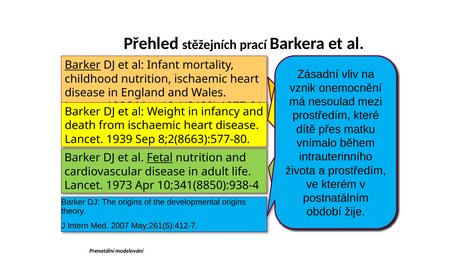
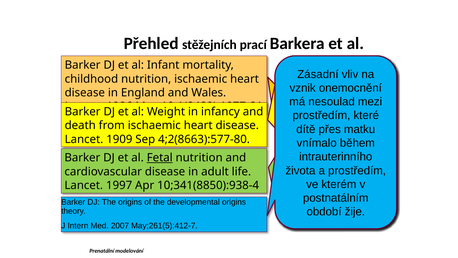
Barker at (83, 65) underline: present -> none
1939: 1939 -> 1909
8;2(8663):577-80: 8;2(8663):577-80 -> 4;2(8663):577-80
1973: 1973 -> 1997
